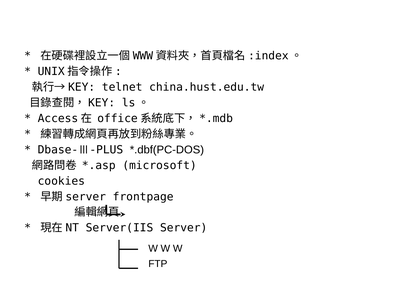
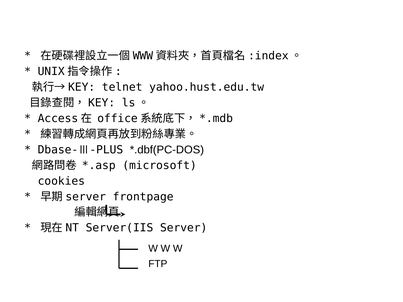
china.hust.edu.tw: china.hust.edu.tw -> yahoo.hust.edu.tw
